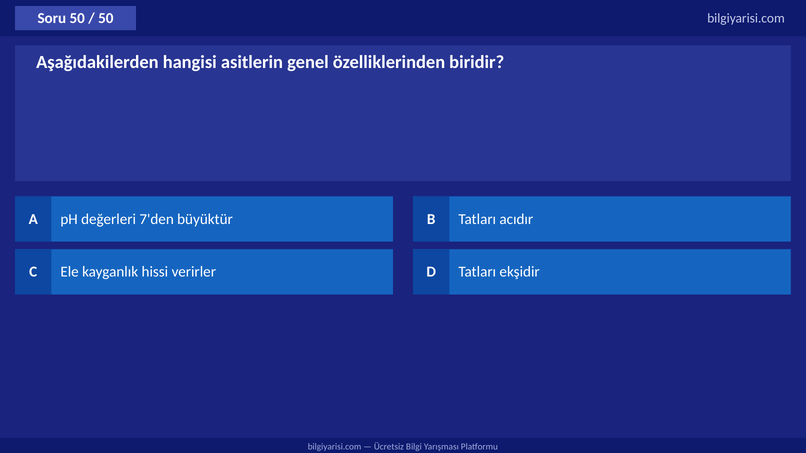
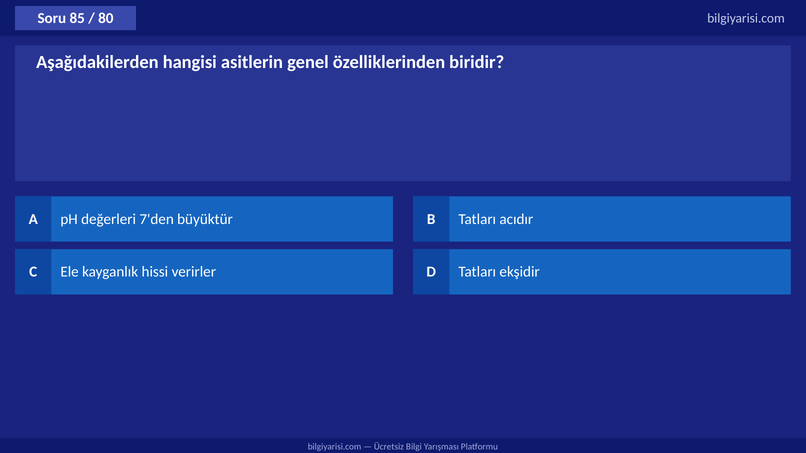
Soru 50: 50 -> 85
50 at (106, 18): 50 -> 80
